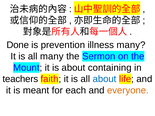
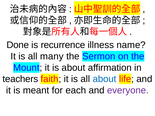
prevention: prevention -> recurrence
illness many: many -> name
containing: containing -> affirmation
everyone colour: orange -> purple
